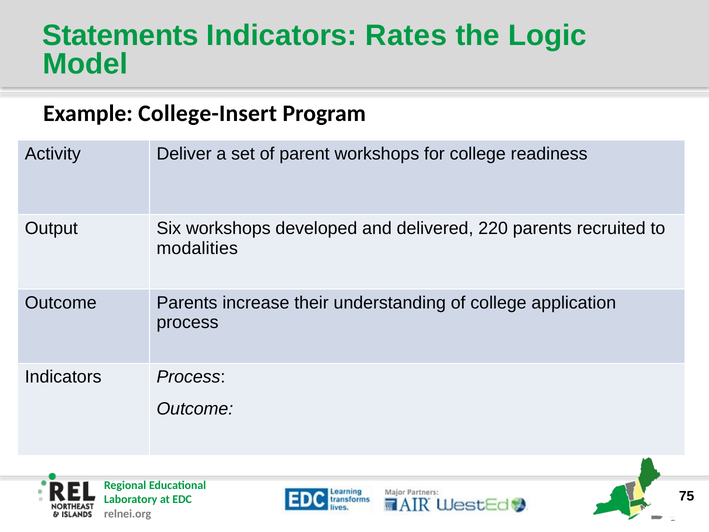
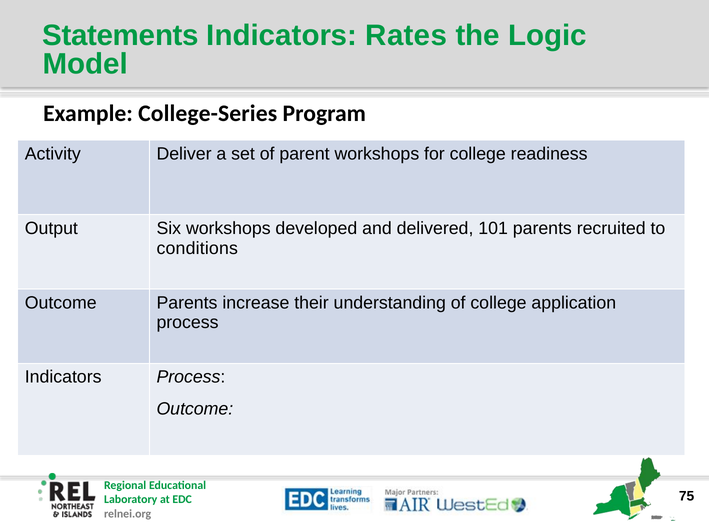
College-Insert: College-Insert -> College-Series
220: 220 -> 101
modalities: modalities -> conditions
